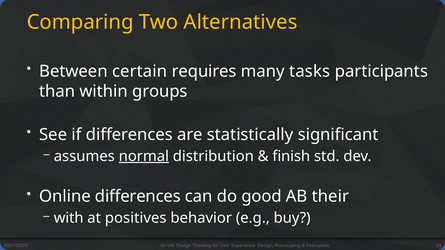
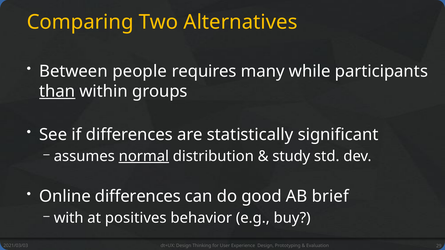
certain: certain -> people
tasks: tasks -> while
than underline: none -> present
finish: finish -> study
their: their -> brief
